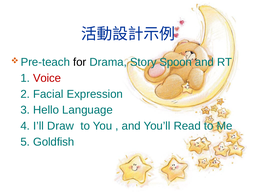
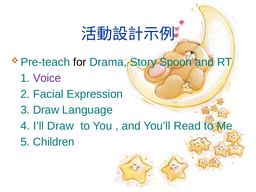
Voice colour: red -> purple
3 Hello: Hello -> Draw
Goldfish: Goldfish -> Children
